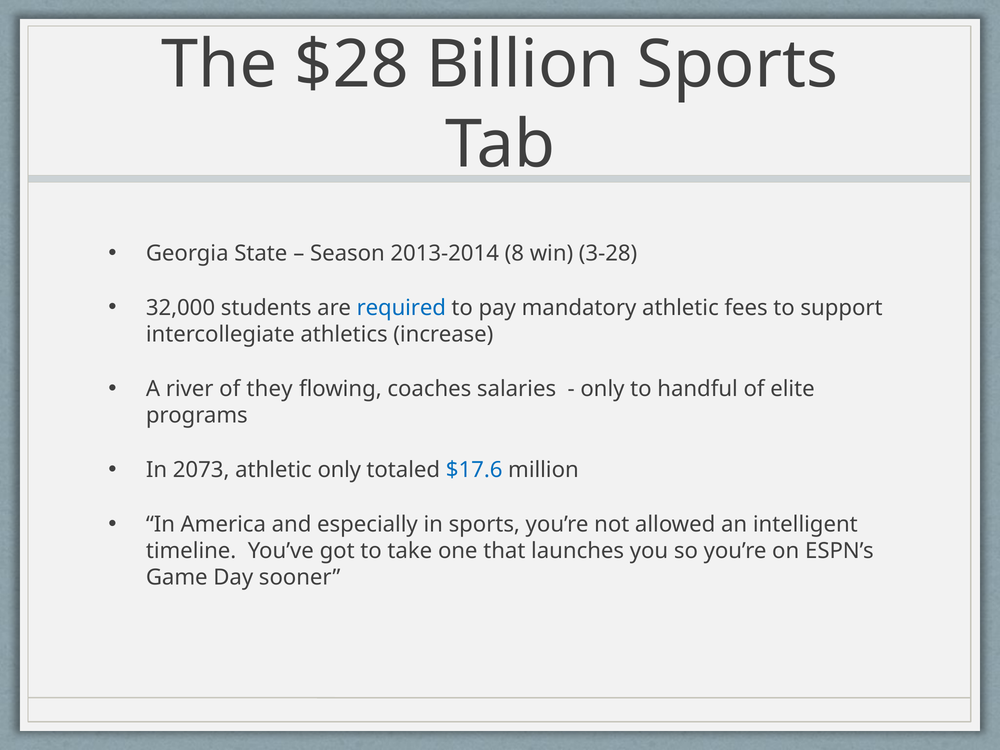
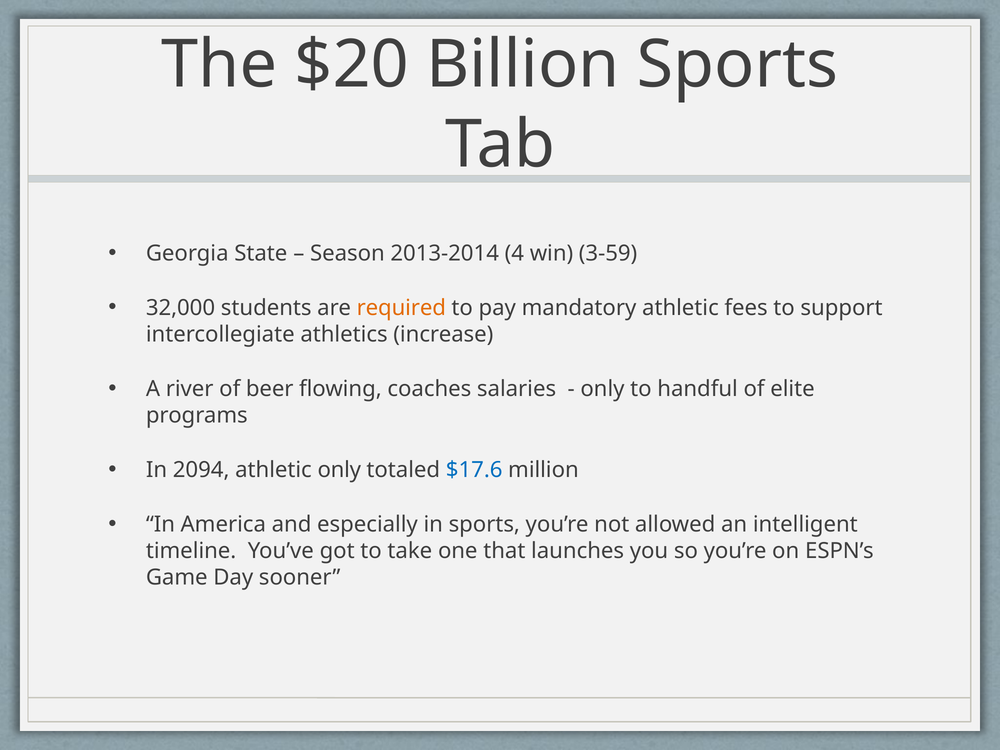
$28: $28 -> $20
8: 8 -> 4
3-28: 3-28 -> 3-59
required colour: blue -> orange
they: they -> beer
2073: 2073 -> 2094
